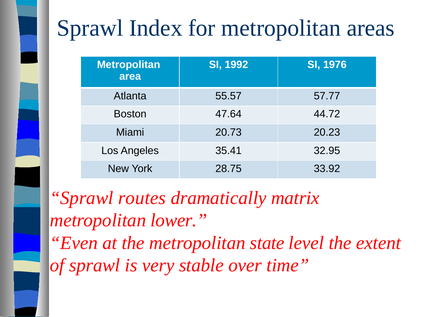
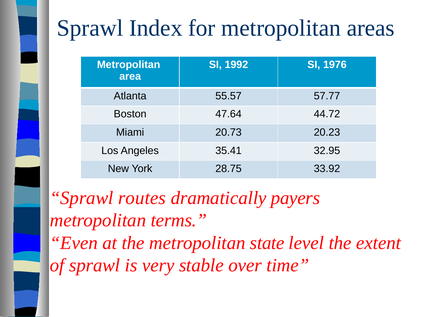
matrix: matrix -> payers
lower: lower -> terms
